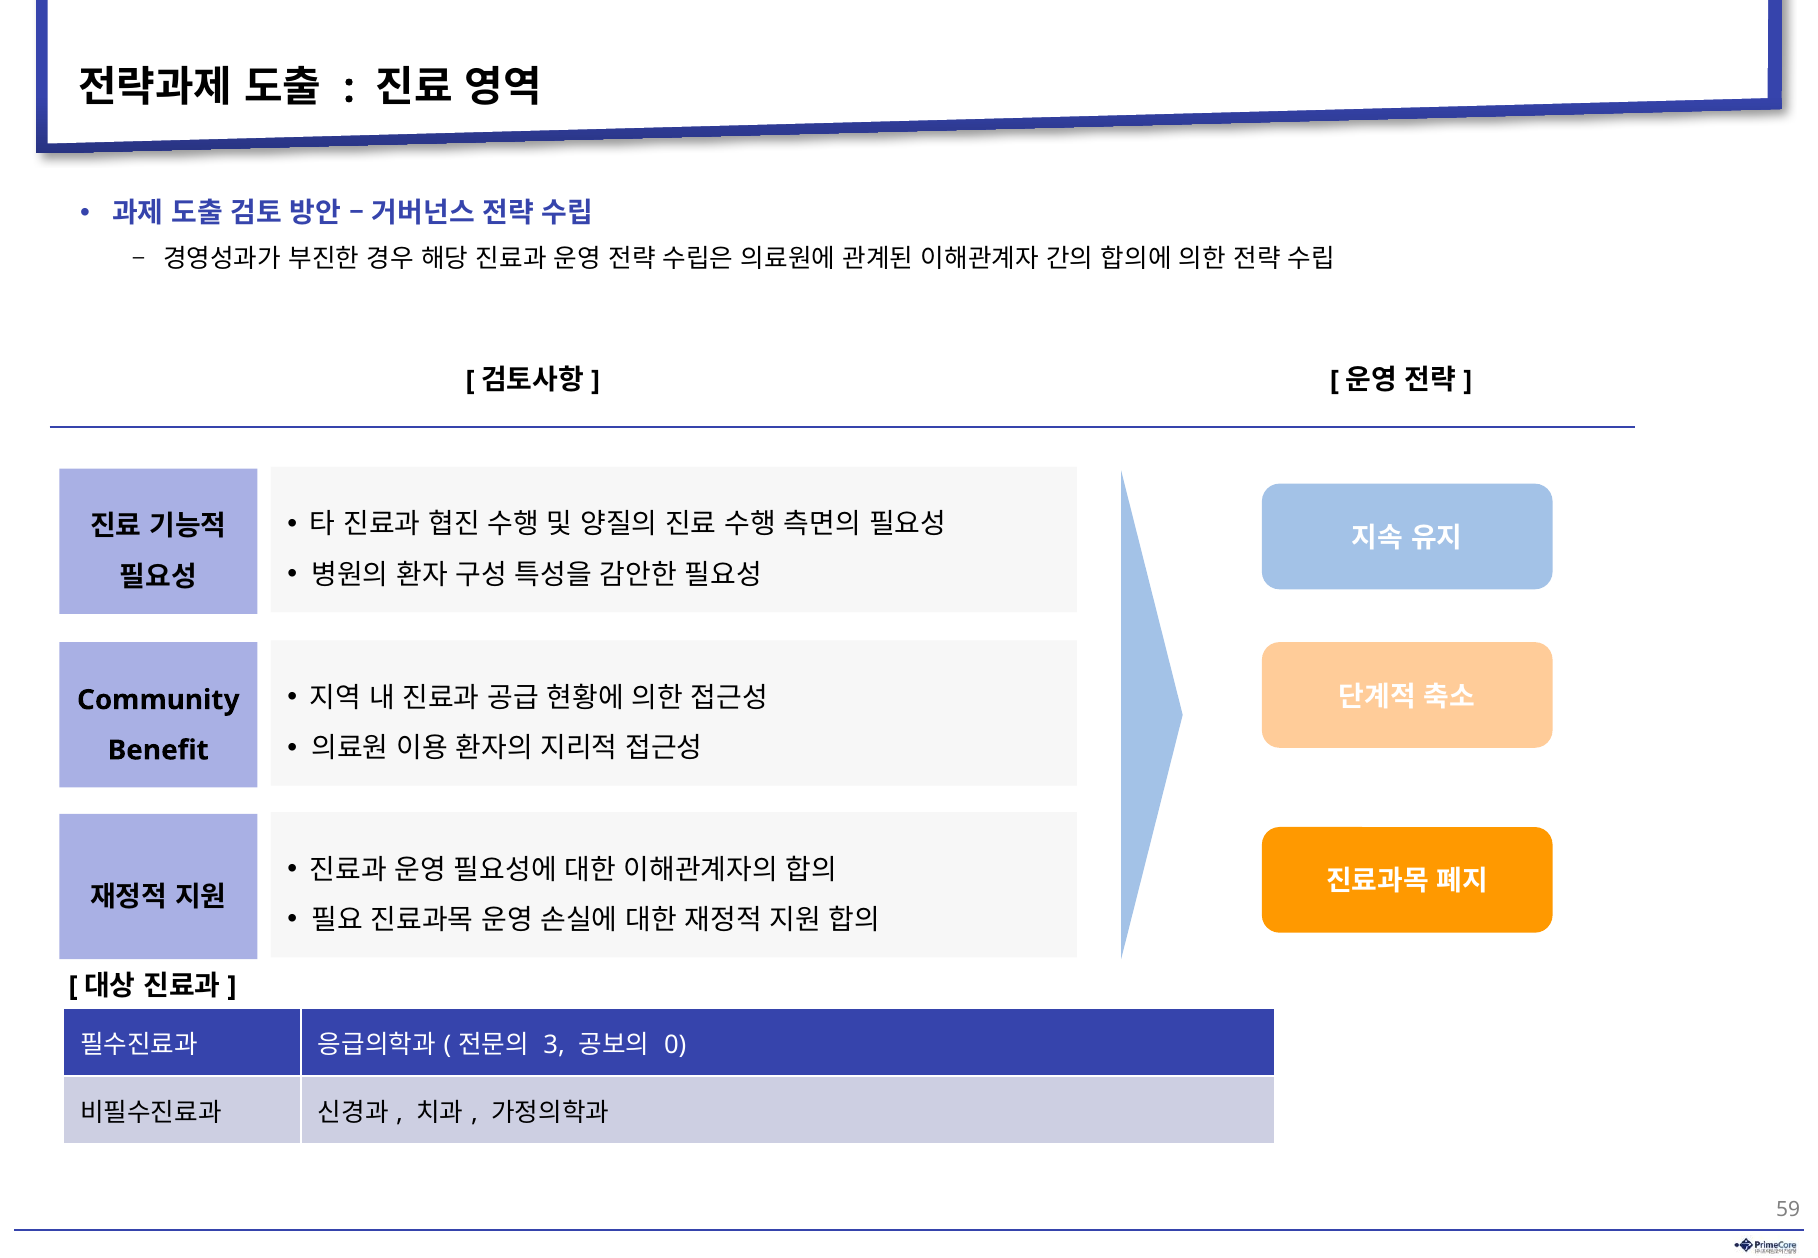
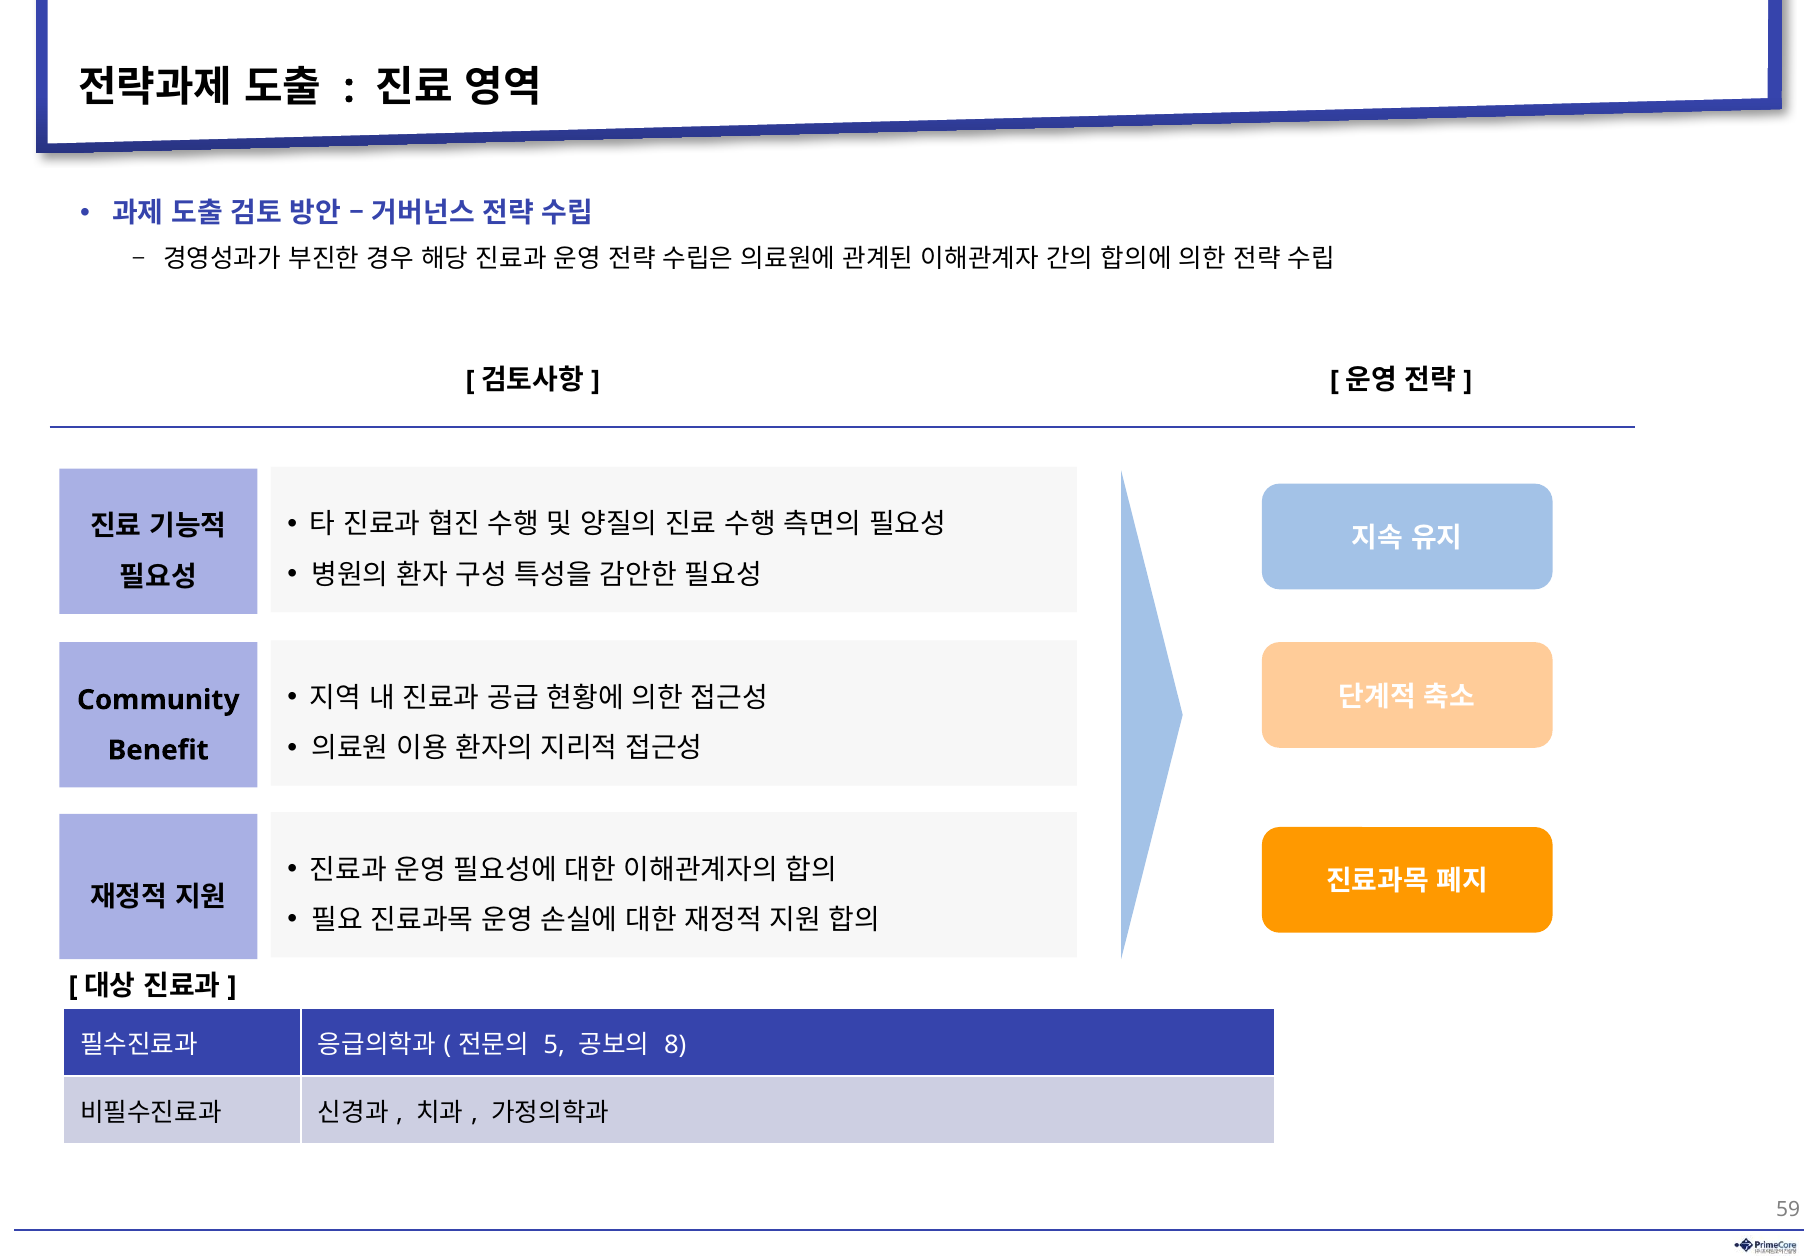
3: 3 -> 5
0: 0 -> 8
